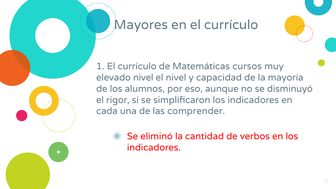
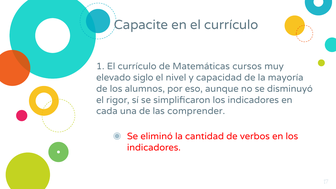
Mayores: Mayores -> Capacite
elevado nivel: nivel -> siglo
